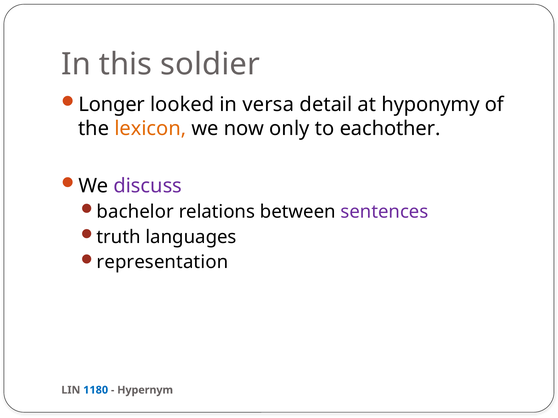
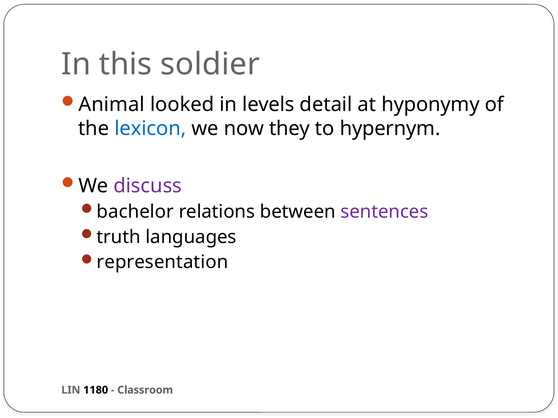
Longer: Longer -> Animal
versa: versa -> levels
lexicon colour: orange -> blue
only: only -> they
eachother: eachother -> hypernym
1180 colour: blue -> black
Hypernym: Hypernym -> Classroom
